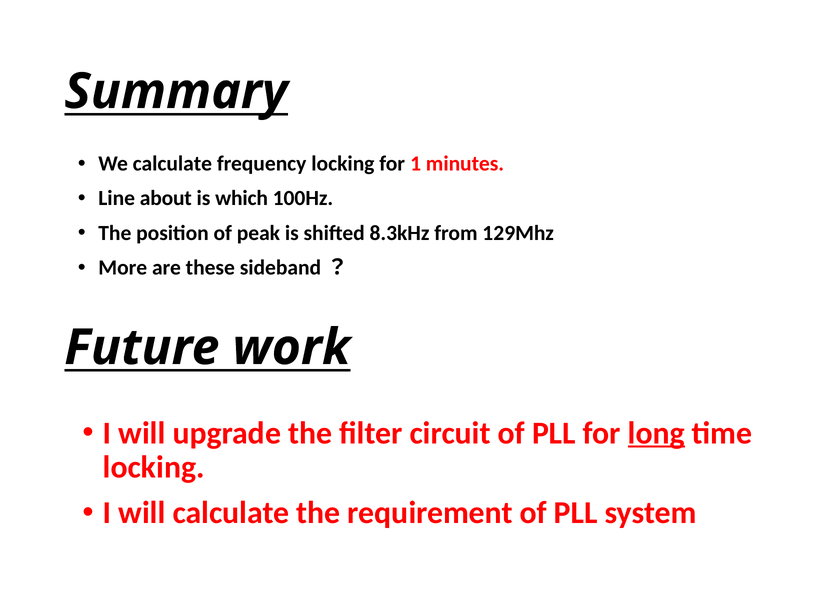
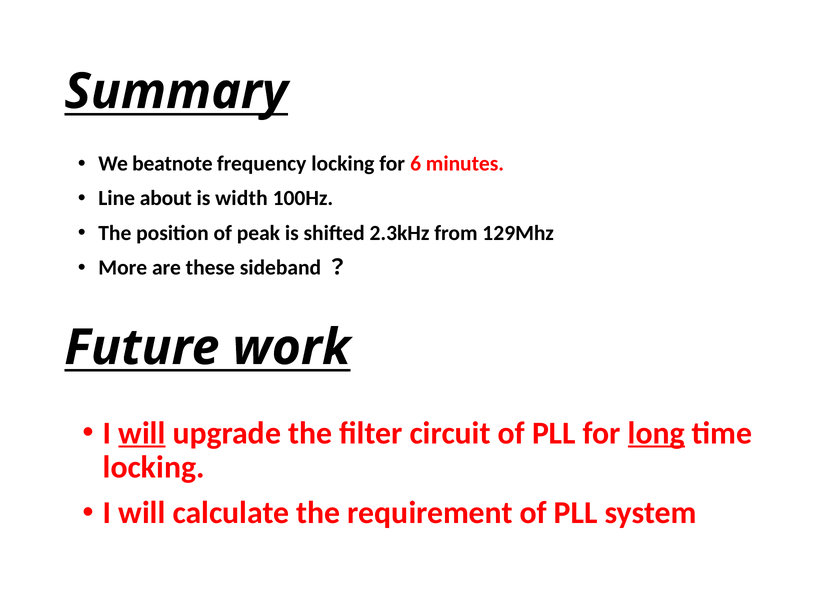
We calculate: calculate -> beatnote
1: 1 -> 6
which: which -> width
8.3kHz: 8.3kHz -> 2.3kHz
will at (142, 433) underline: none -> present
